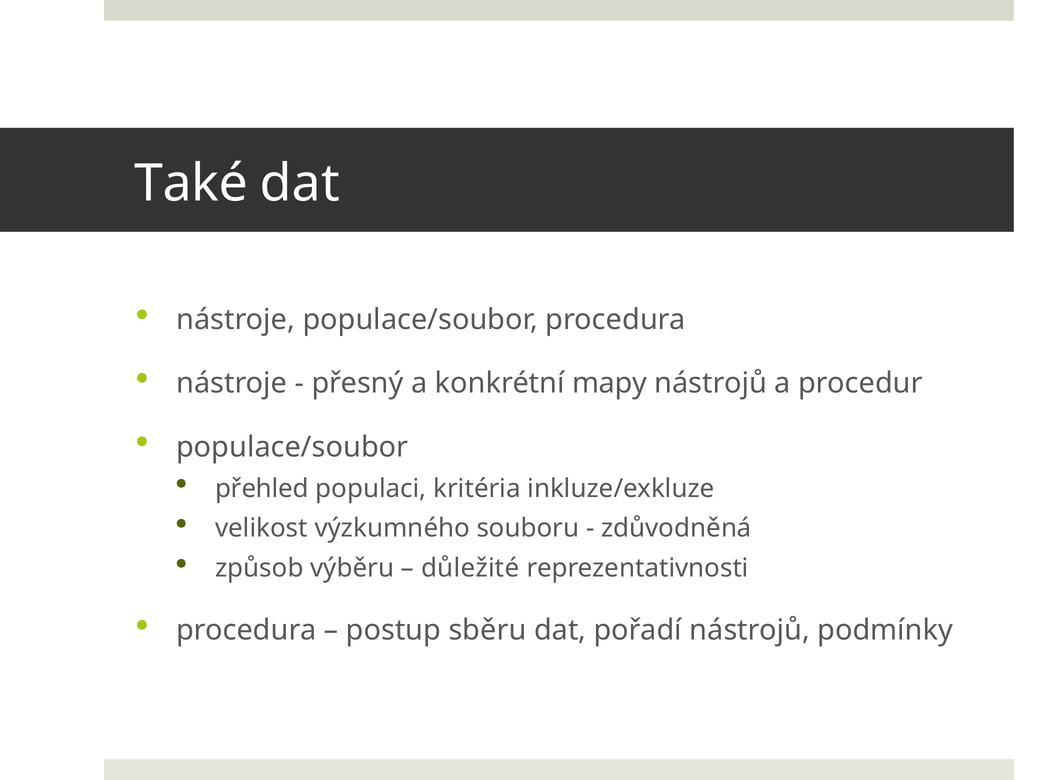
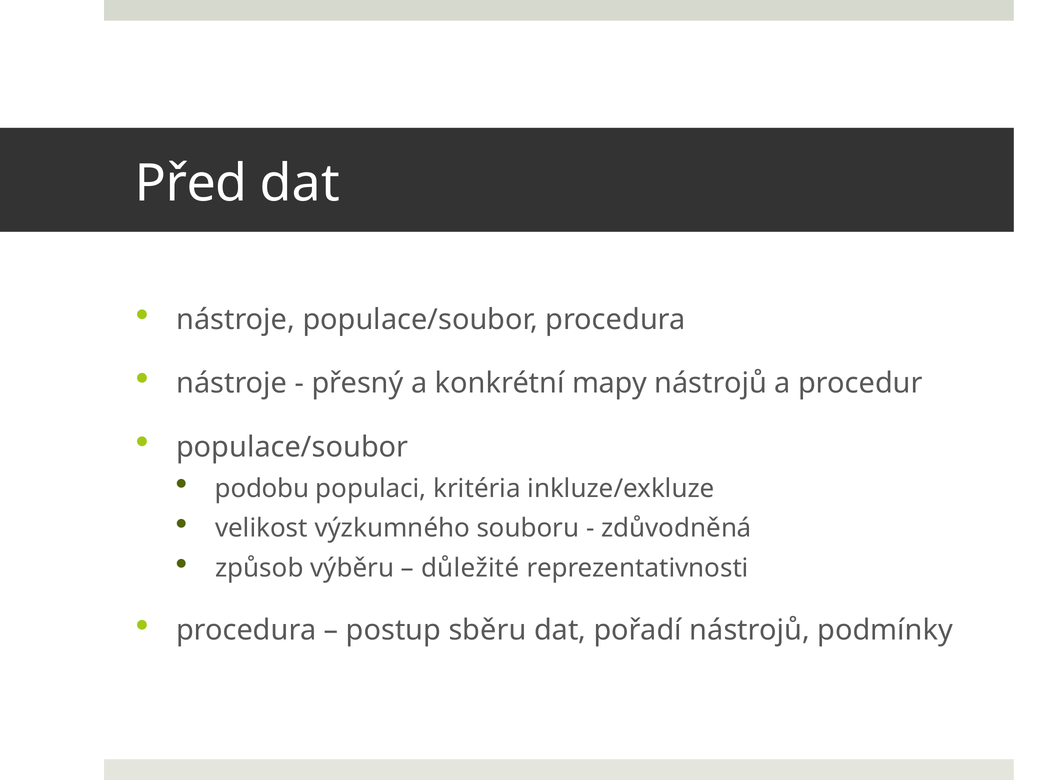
Také: Také -> Před
přehled: přehled -> podobu
